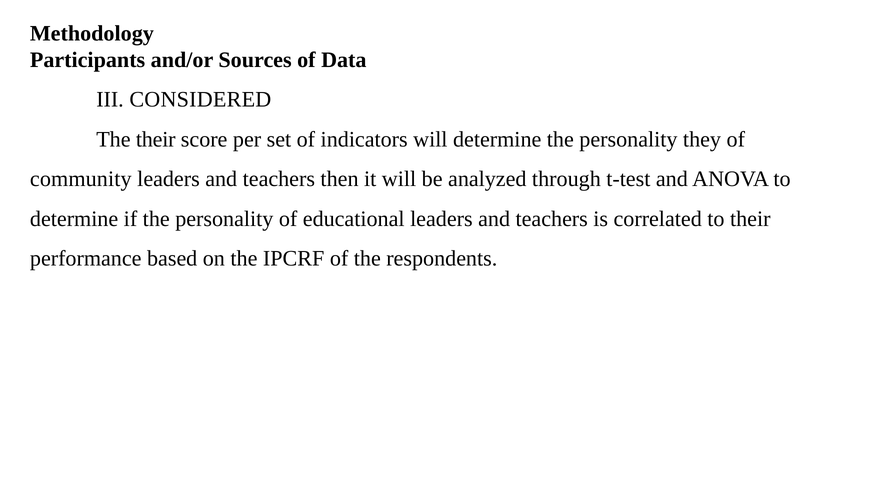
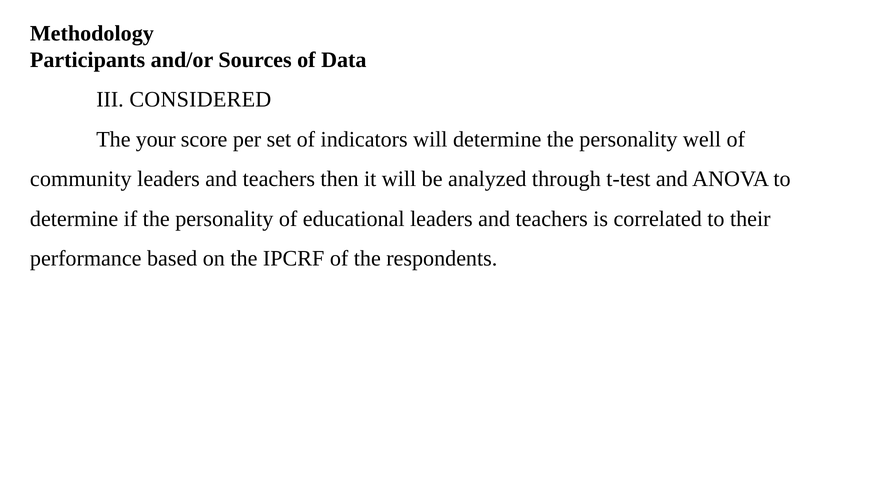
The their: their -> your
they: they -> well
